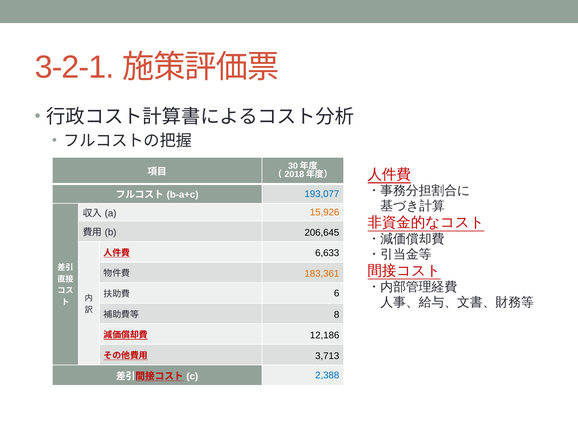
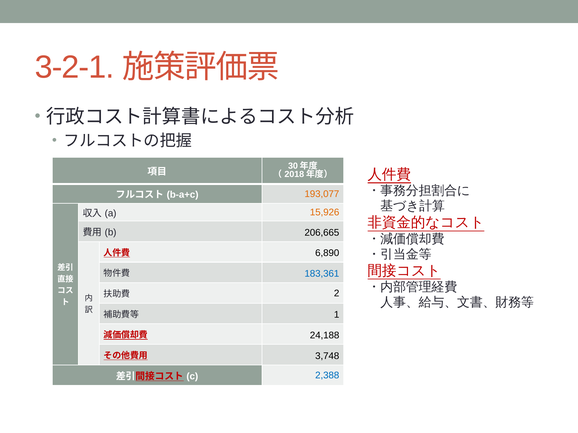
193,077 colour: blue -> orange
206,645: 206,645 -> 206,665
6,633: 6,633 -> 6,890
183,361 colour: orange -> blue
6: 6 -> 2
8: 8 -> 1
12,186: 12,186 -> 24,188
3,713: 3,713 -> 3,748
